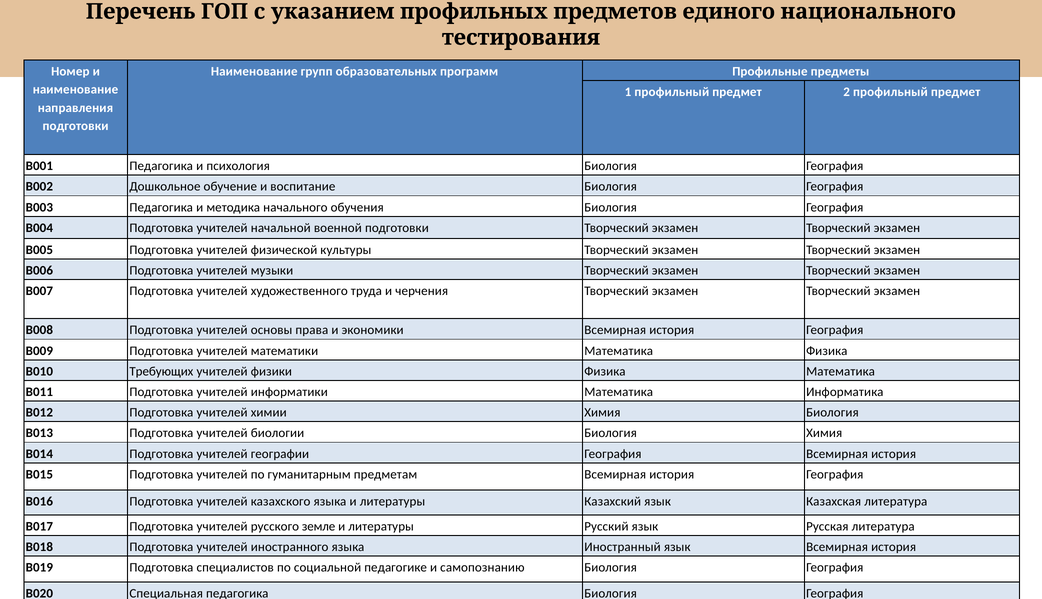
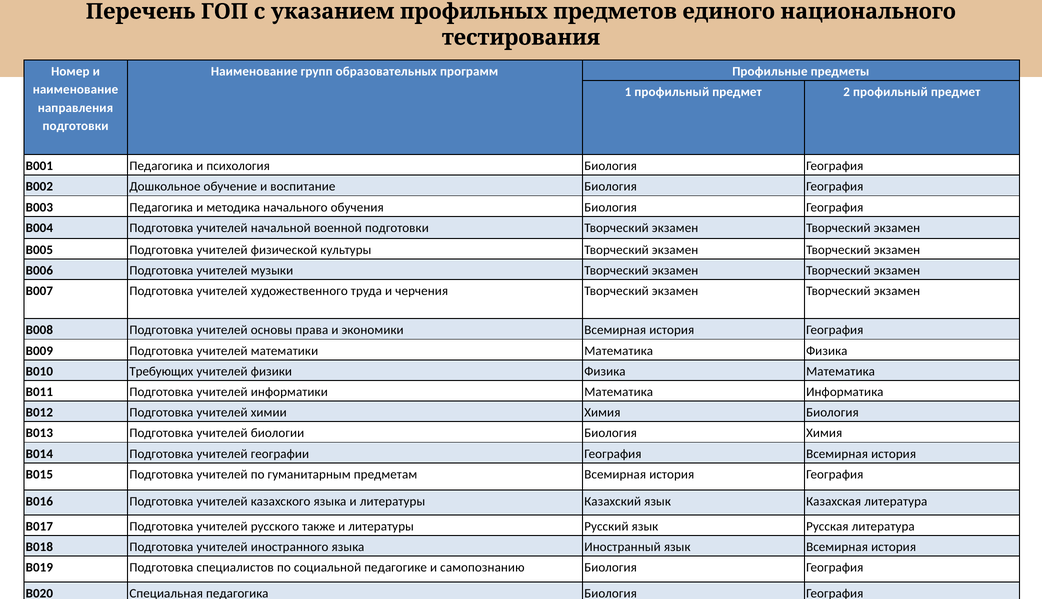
земле: земле -> также
